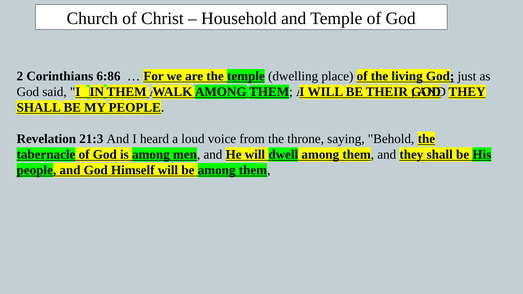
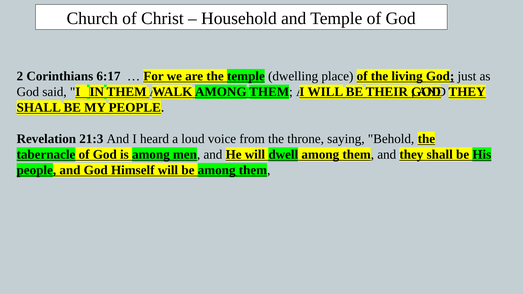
6:86: 6:86 -> 6:17
